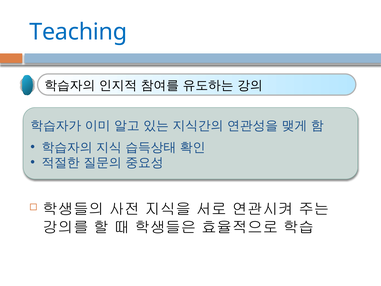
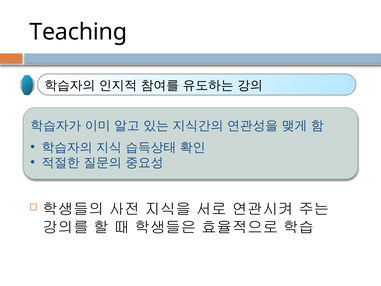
Teaching colour: blue -> black
